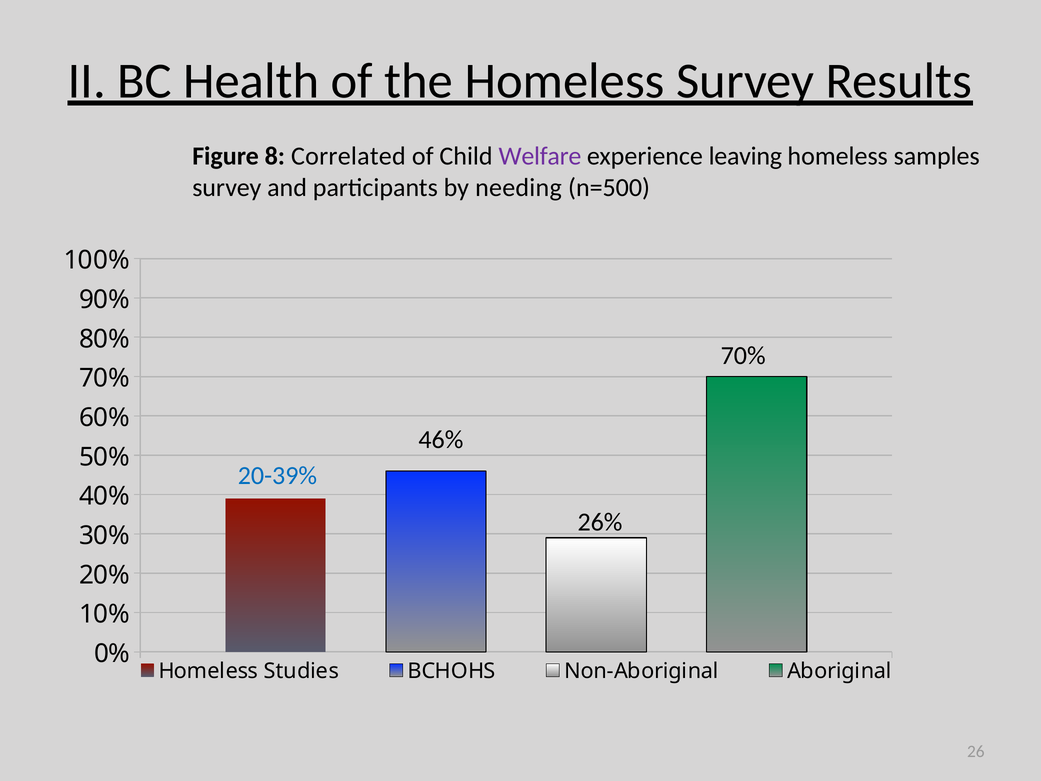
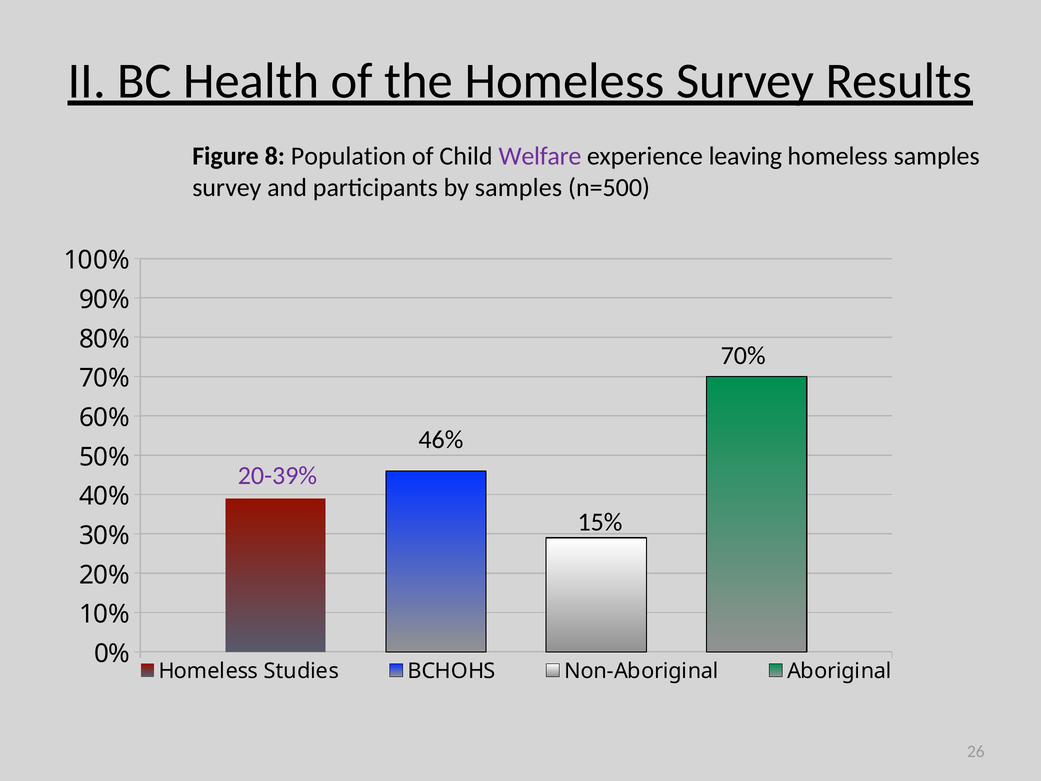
Correlated: Correlated -> Population
by needing: needing -> samples
20-39% colour: blue -> purple
26%: 26% -> 15%
